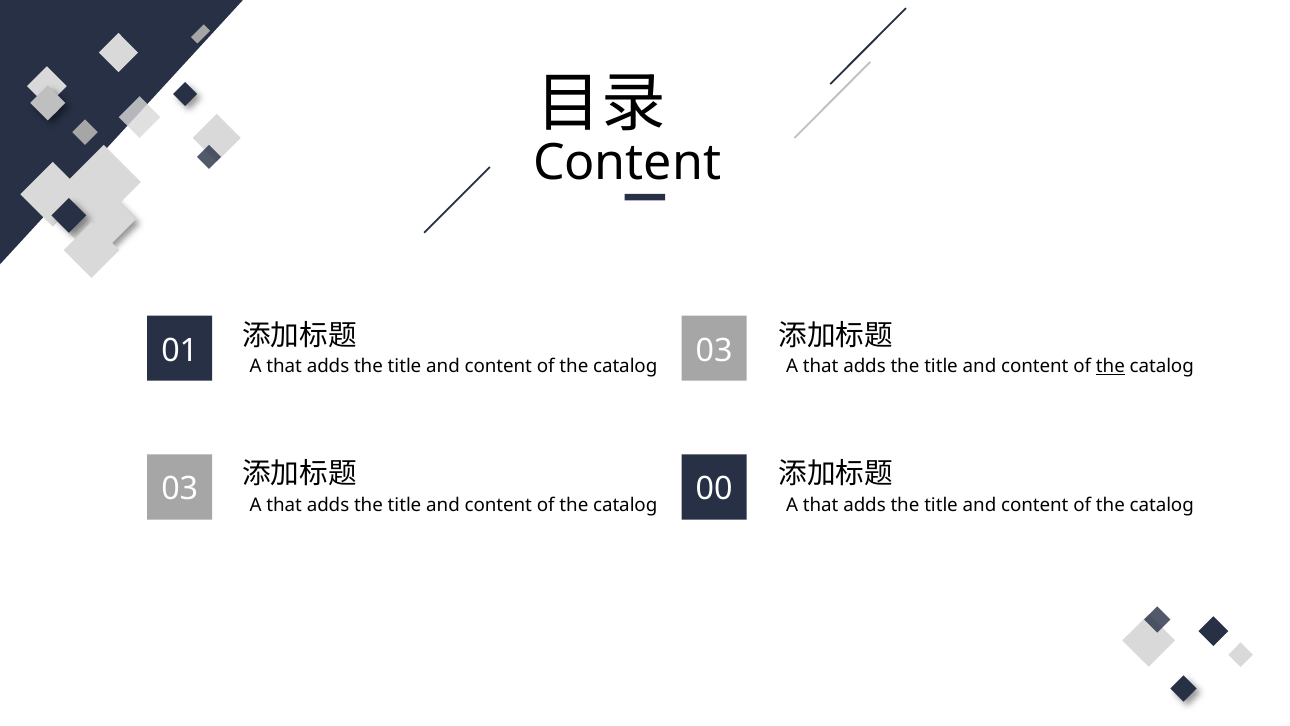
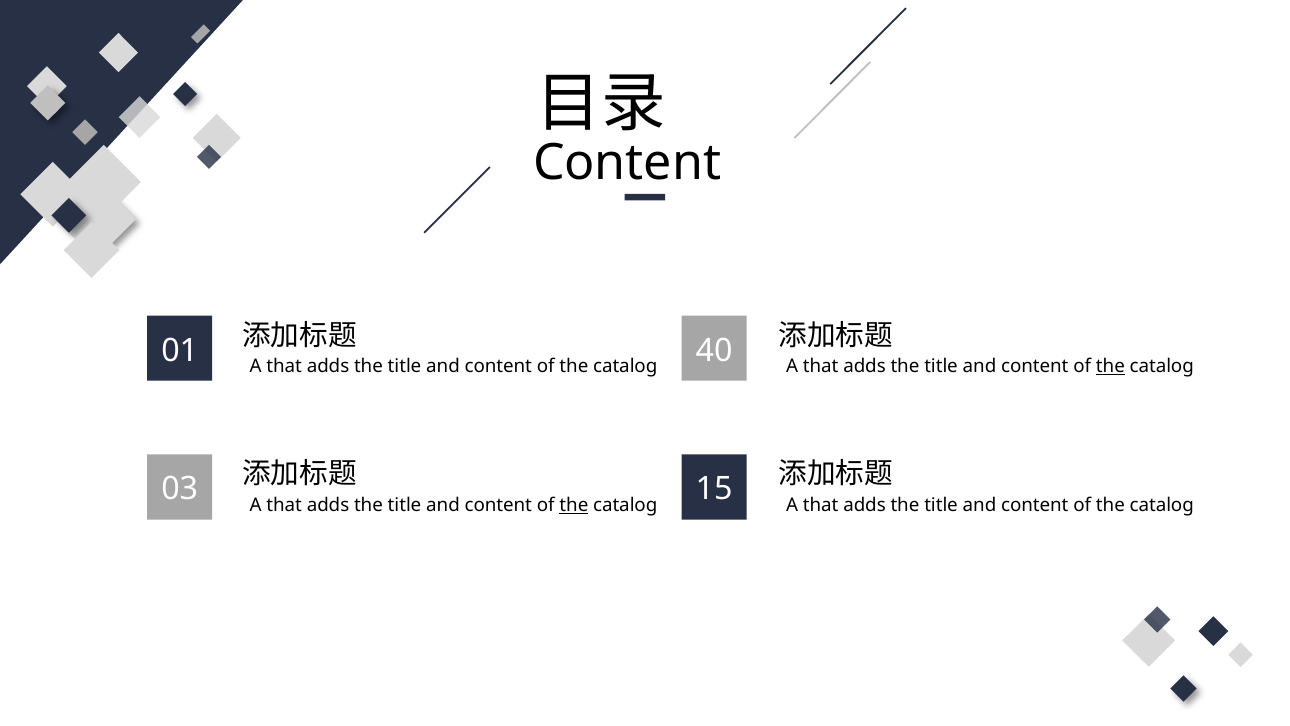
03 at (714, 350): 03 -> 40
the at (574, 505) underline: none -> present
00: 00 -> 15
